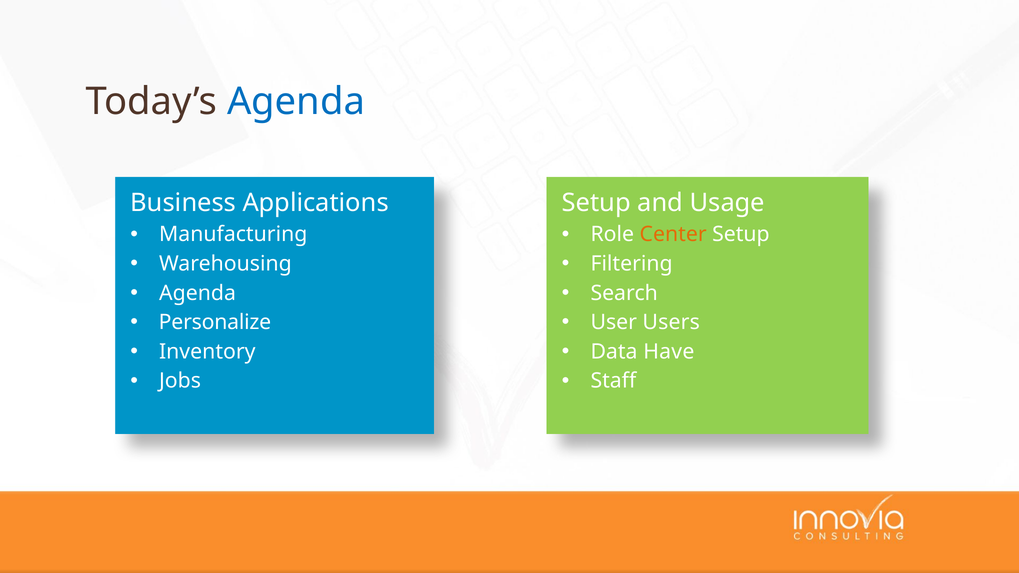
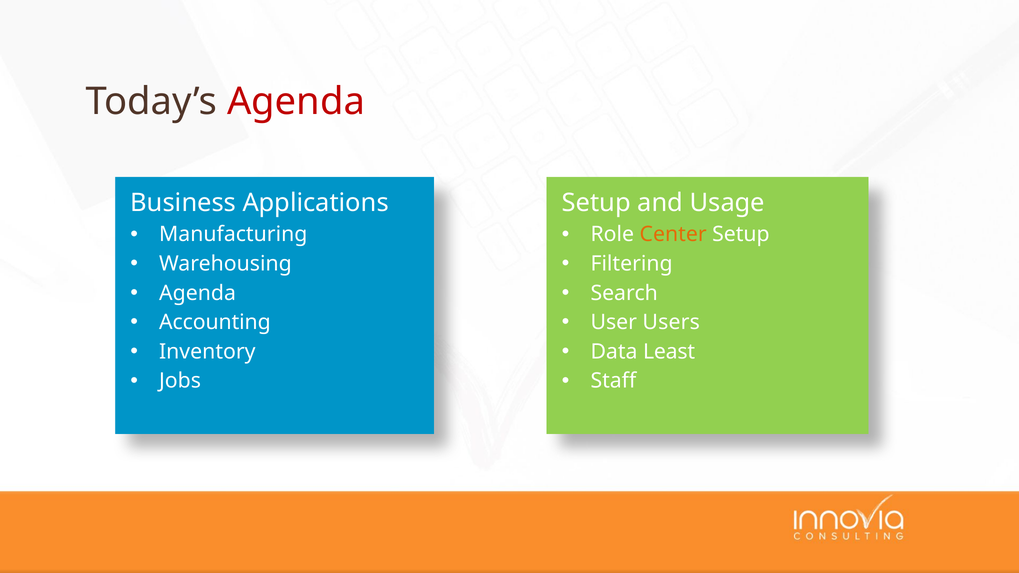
Agenda at (296, 102) colour: blue -> red
Personalize: Personalize -> Accounting
Have: Have -> Least
